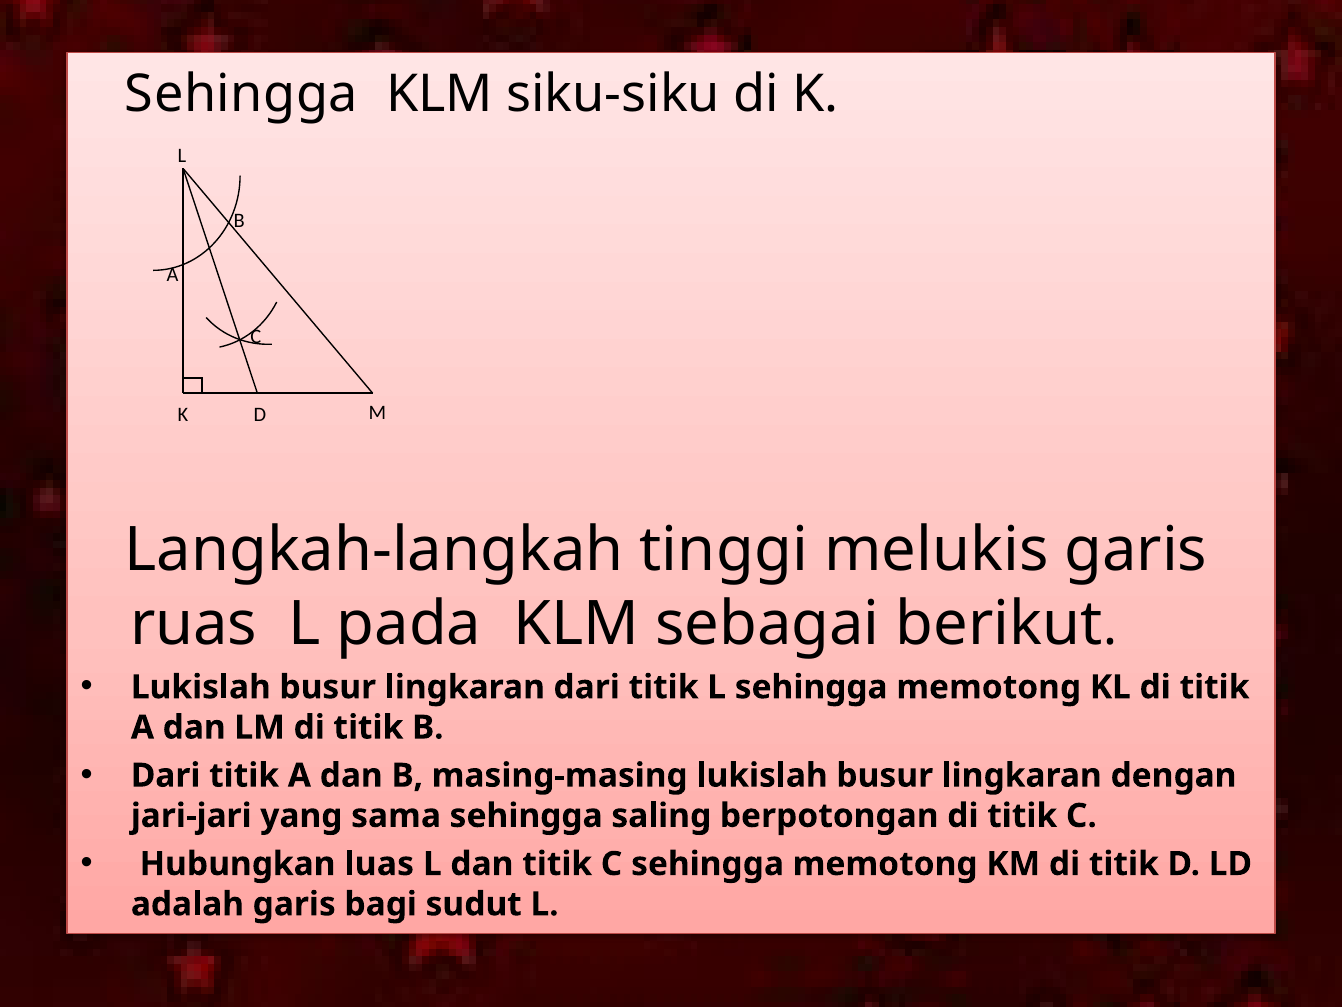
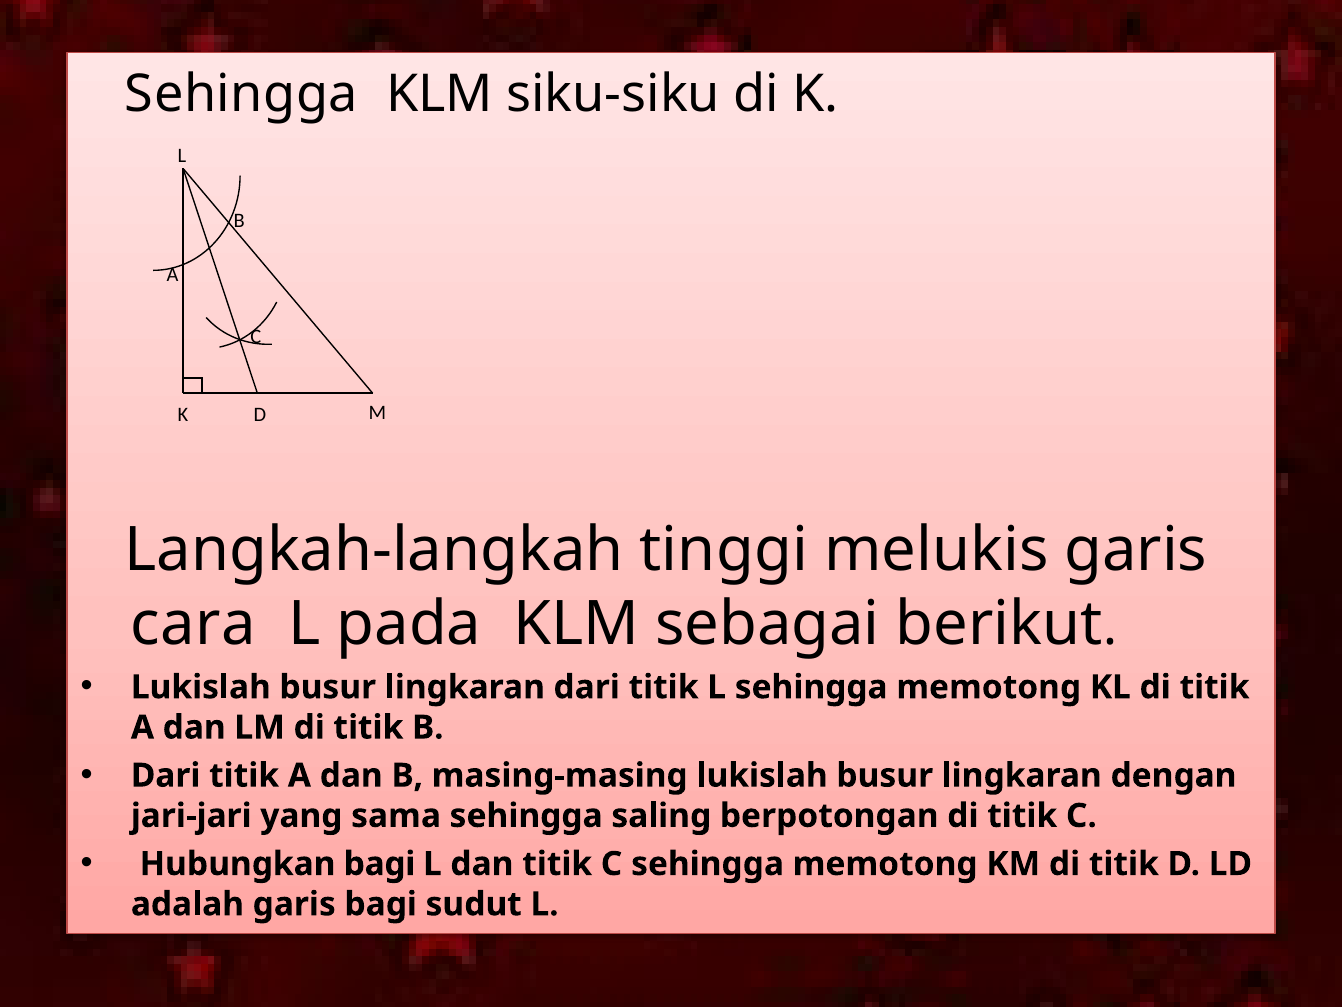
ruas: ruas -> cara
Hubungkan luas: luas -> bagi
